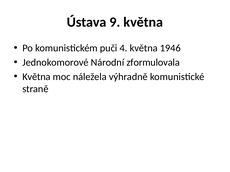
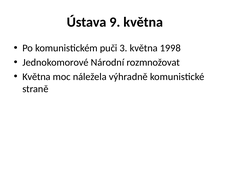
4: 4 -> 3
1946: 1946 -> 1998
zformulovala: zformulovala -> rozmnožovat
